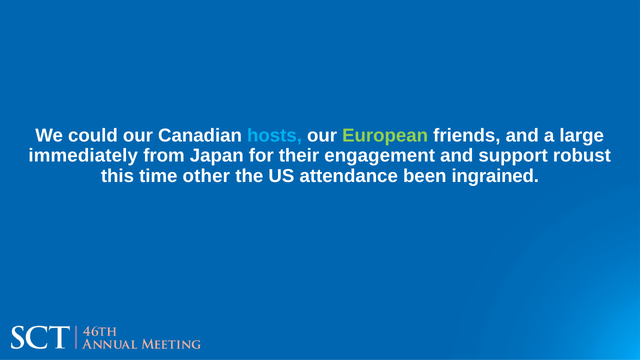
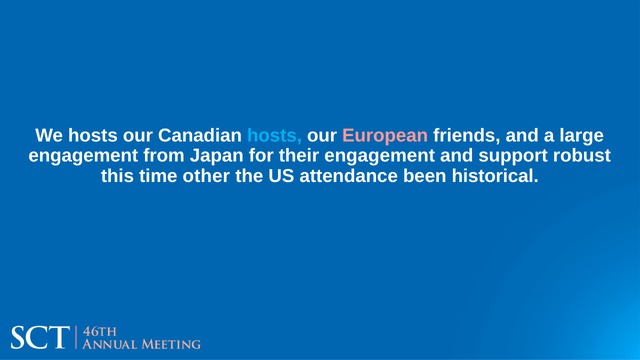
We could: could -> hosts
European colour: light green -> pink
immediately at (83, 156): immediately -> engagement
ingrained: ingrained -> historical
